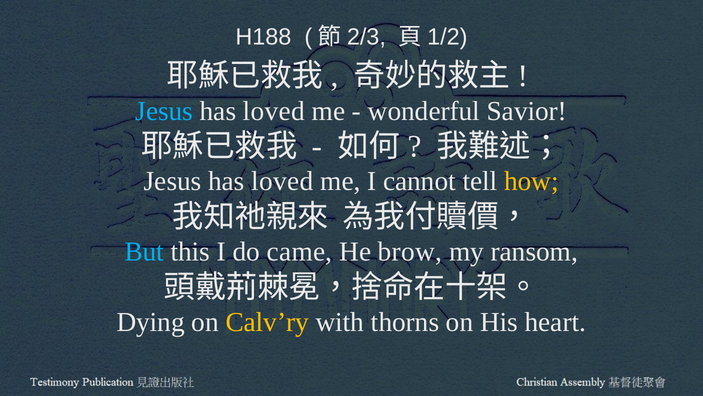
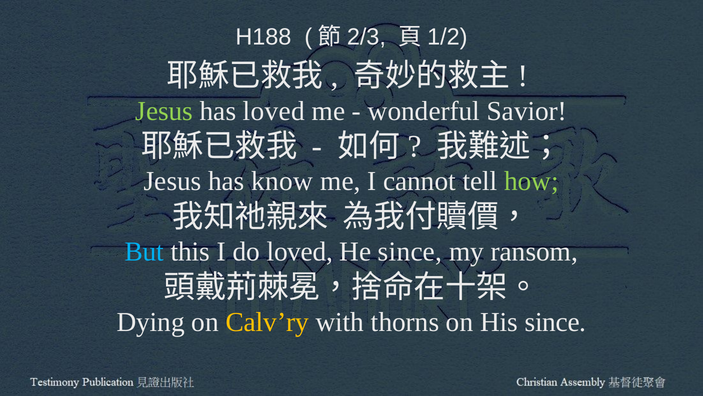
Jesus at (164, 111) colour: light blue -> light green
loved at (282, 181): loved -> know
how colour: yellow -> light green
do came: came -> loved
He brow: brow -> since
His heart: heart -> since
